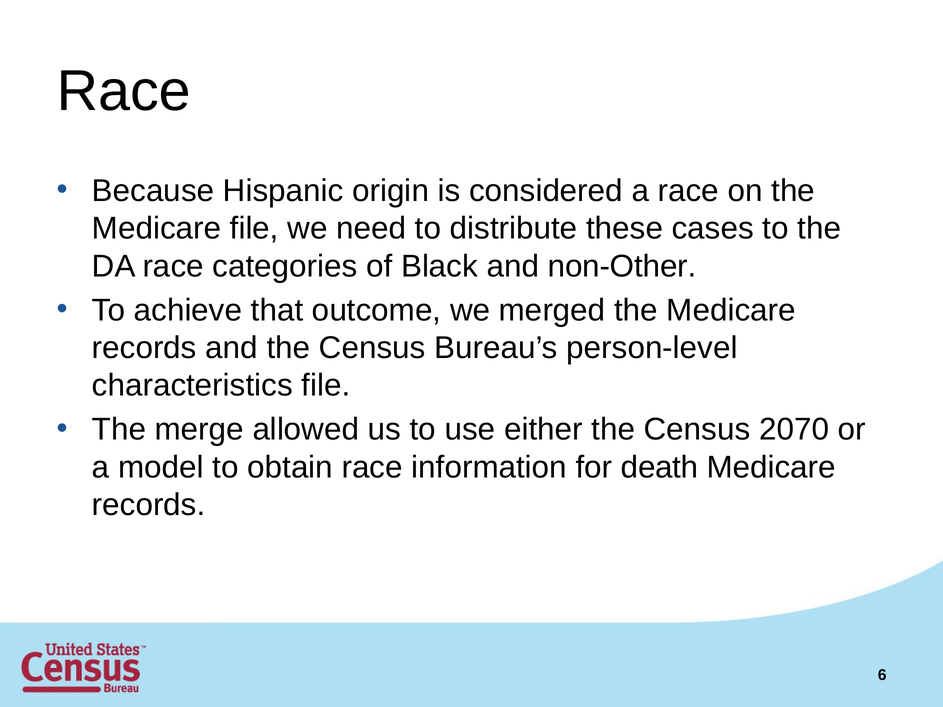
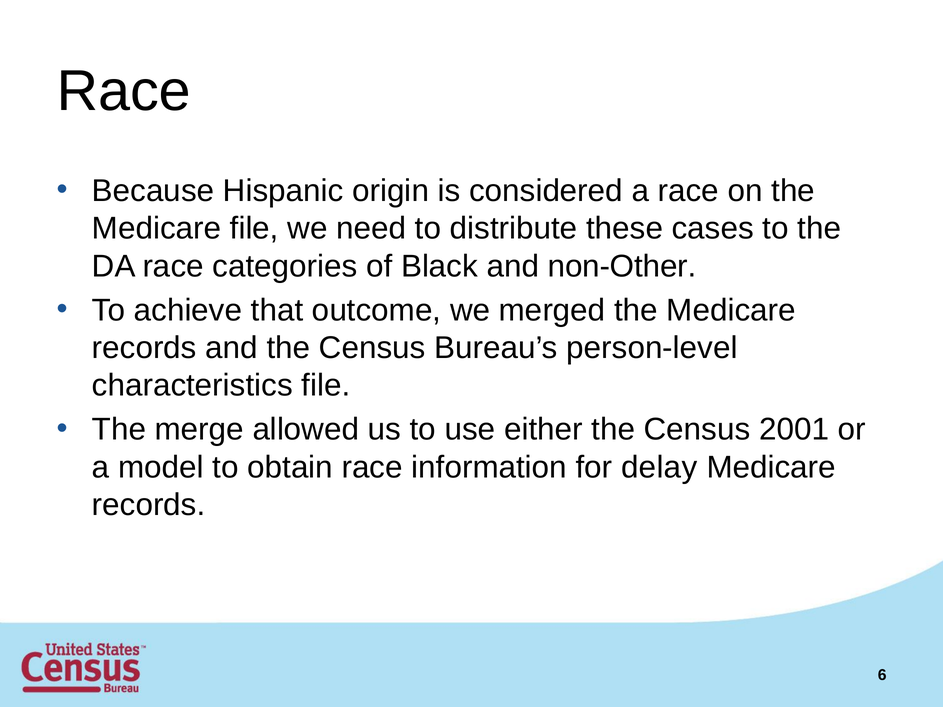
2070: 2070 -> 2001
death: death -> delay
